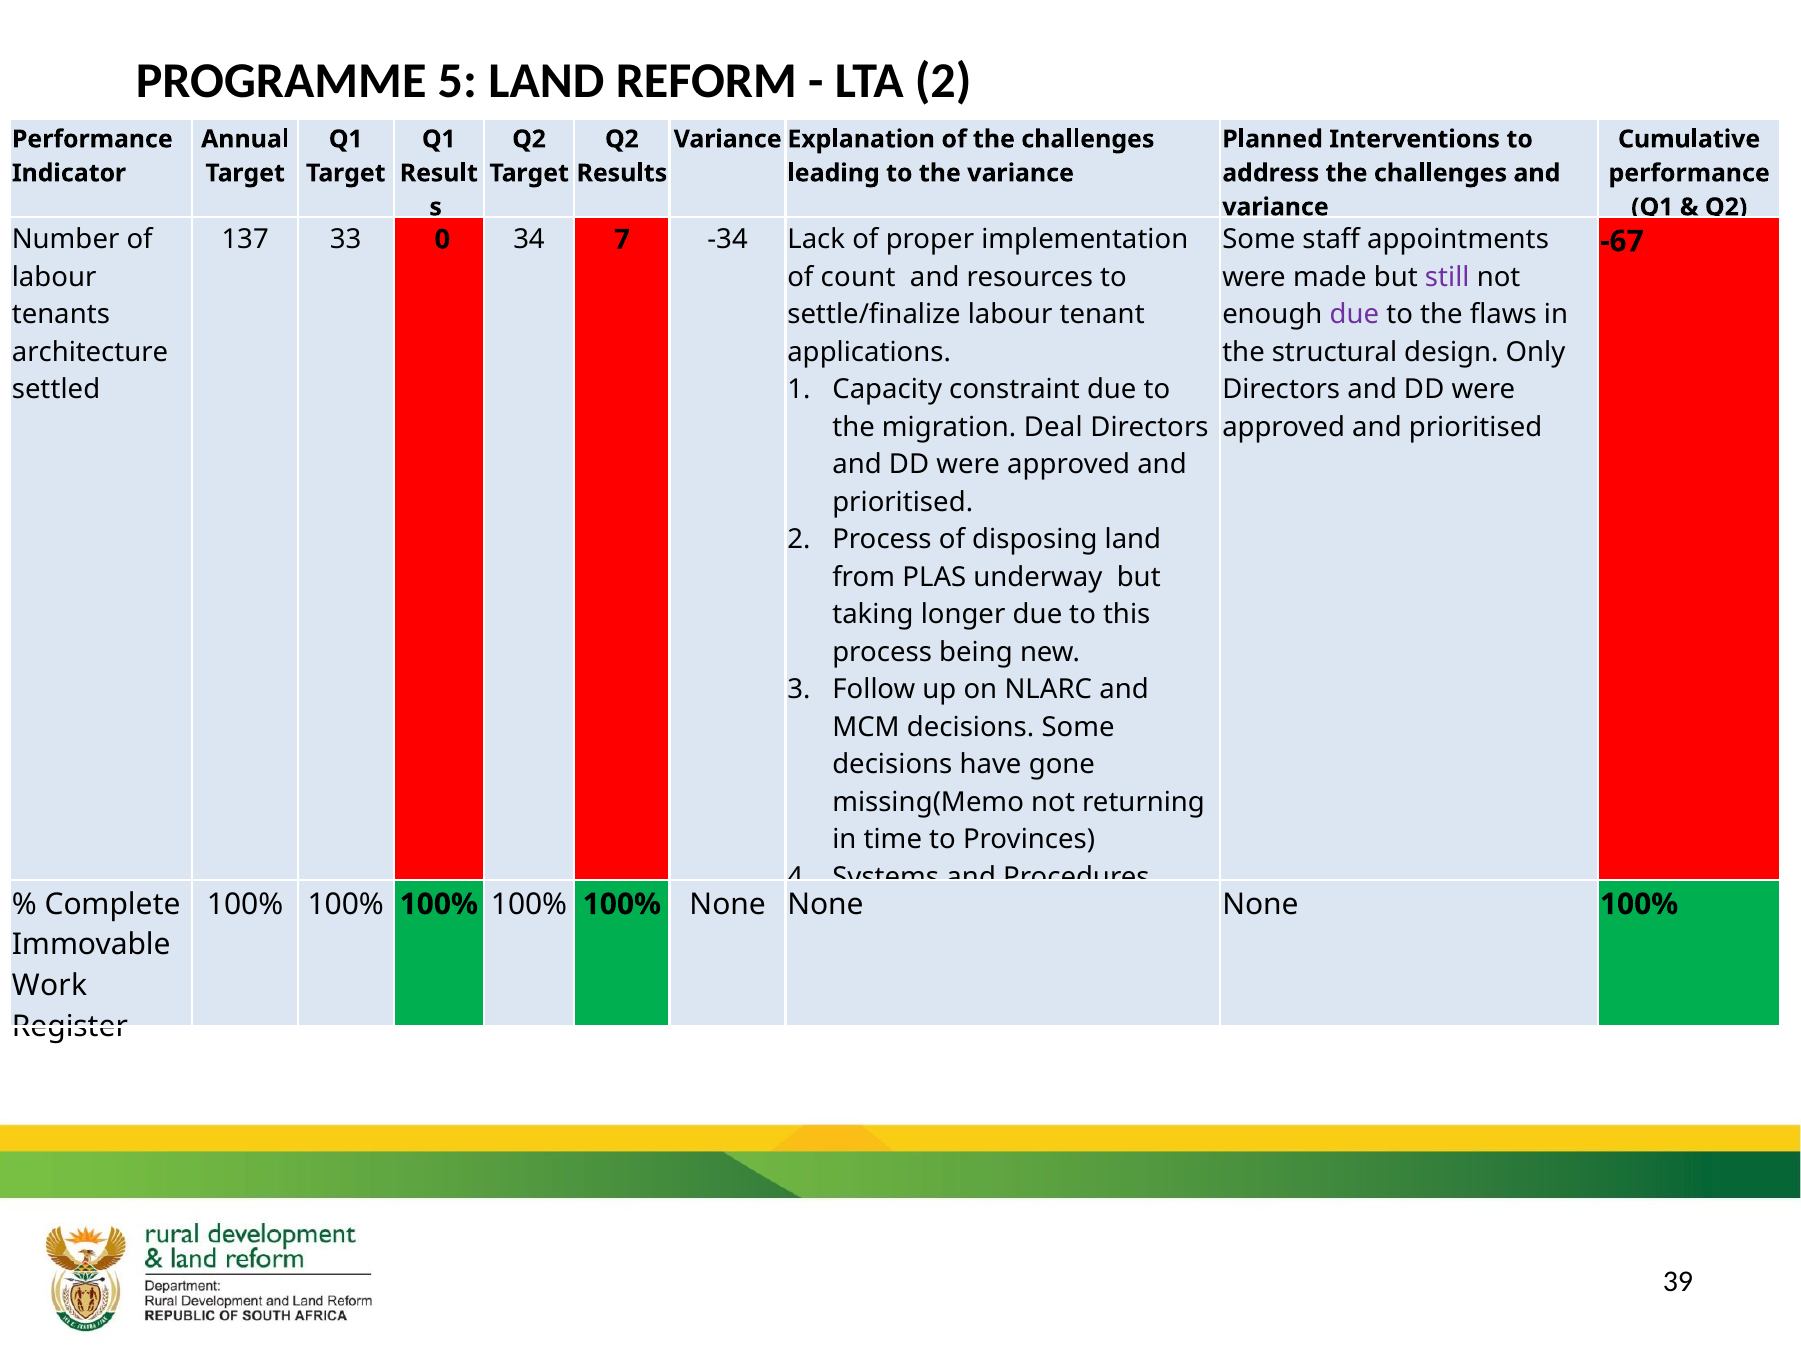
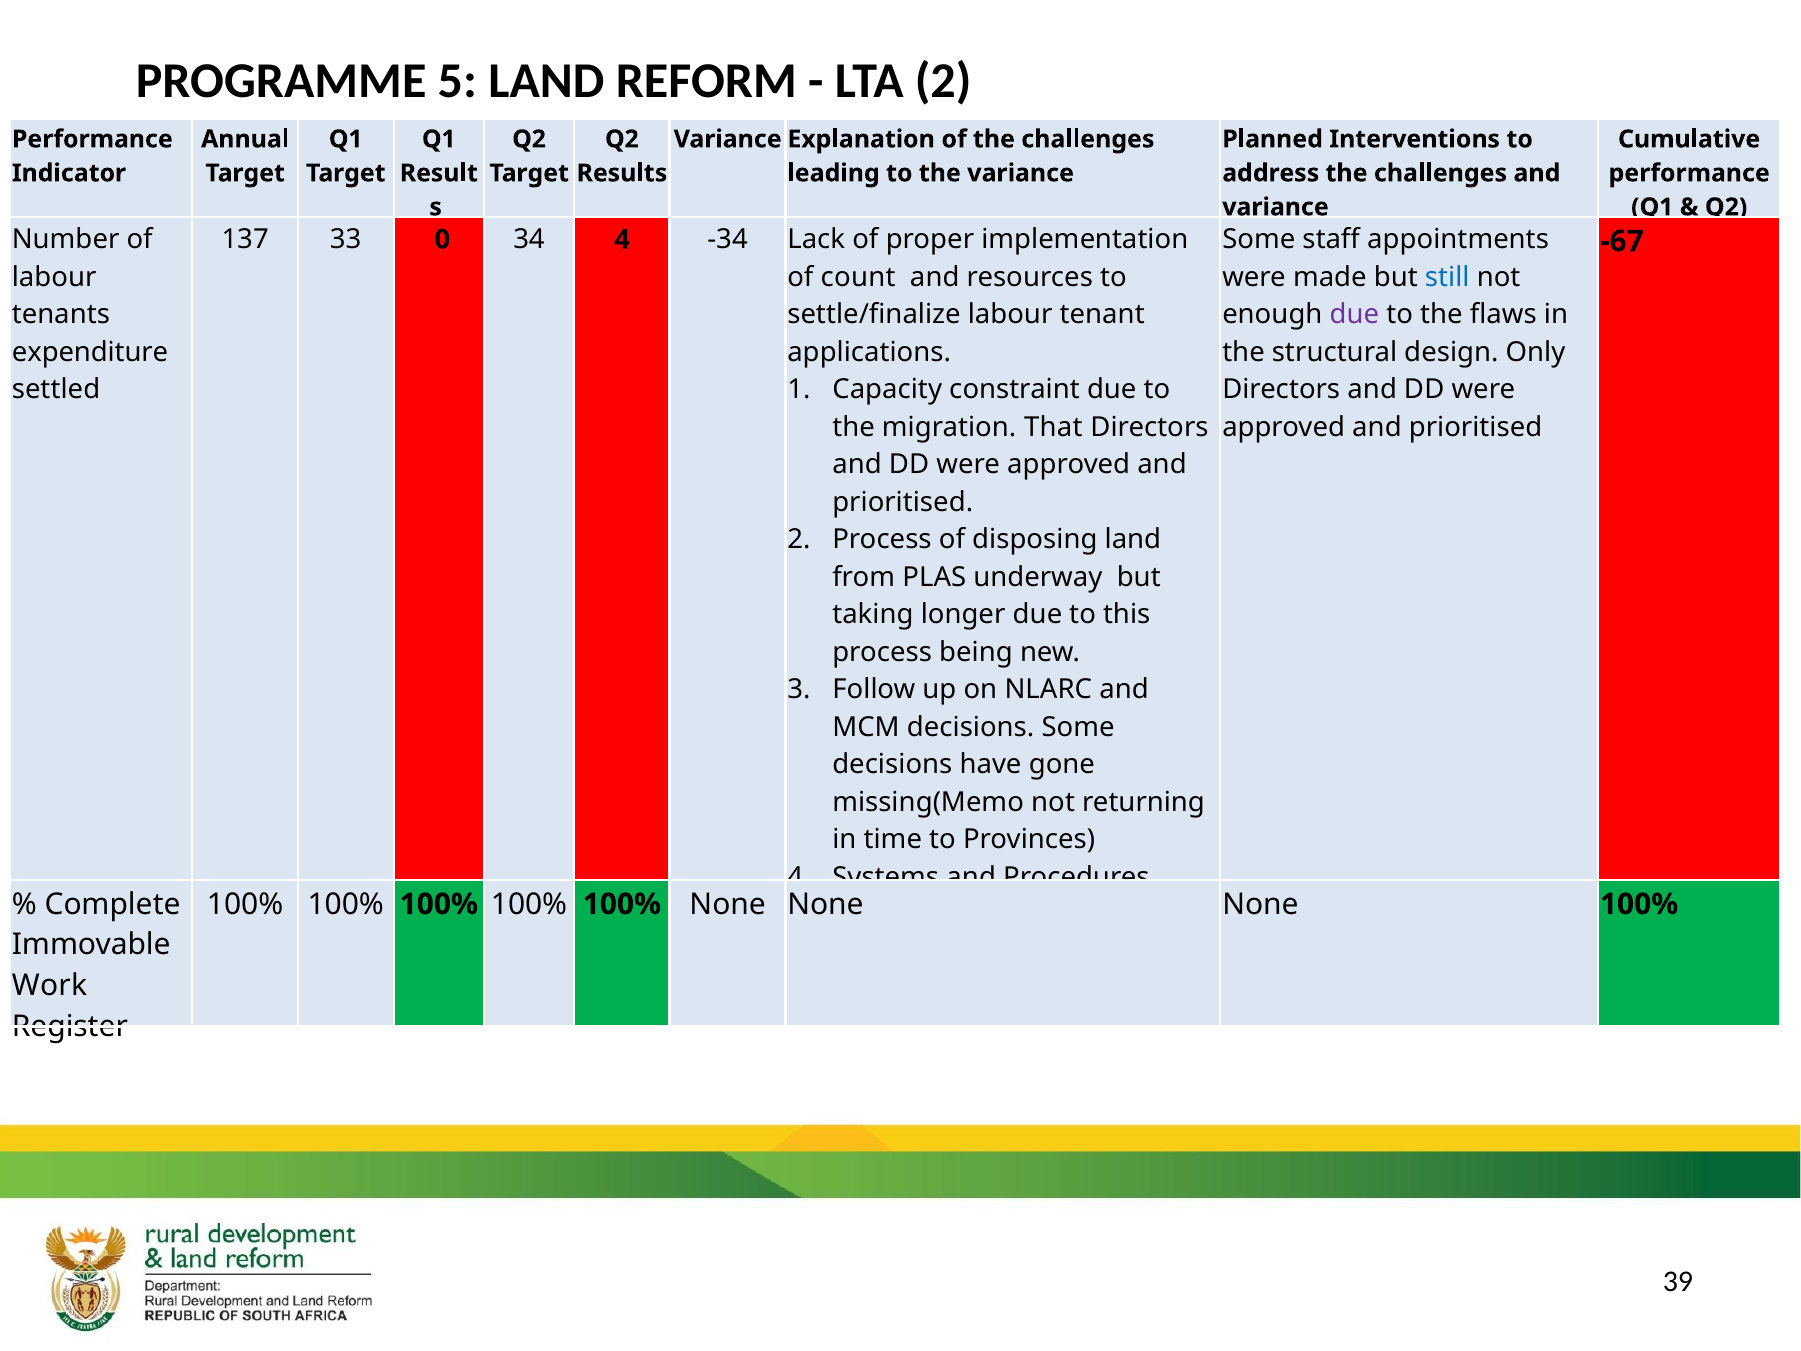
34 7: 7 -> 4
still colour: purple -> blue
architecture: architecture -> expenditure
Deal: Deal -> That
